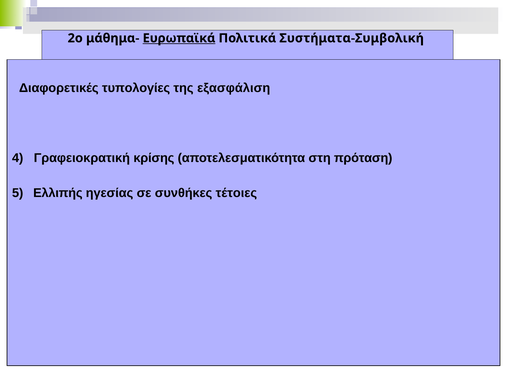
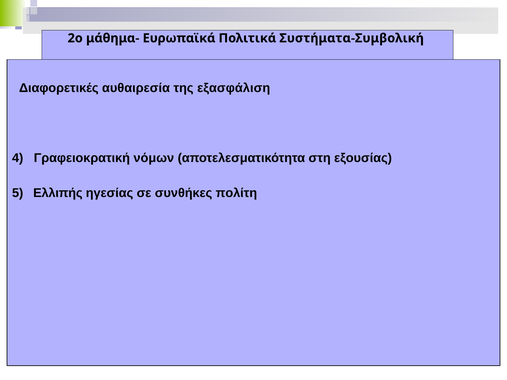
Ευρωπαϊκά underline: present -> none
τυπολογίες: τυπολογίες -> αυθαιρεσία
κρίσης: κρίσης -> νόμων
πρόταση: πρόταση -> εξουσίας
τέτοιες: τέτοιες -> πολίτη
